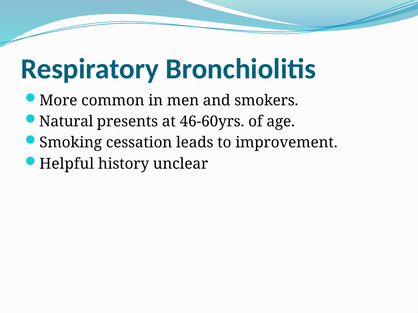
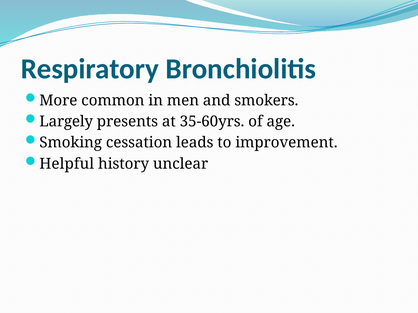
Natural: Natural -> Largely
46-60yrs: 46-60yrs -> 35-60yrs
